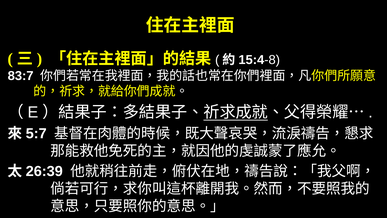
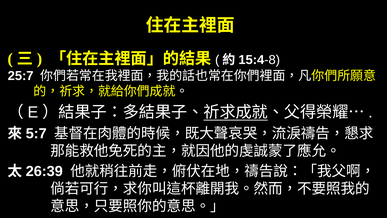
83:7: 83:7 -> 25:7
